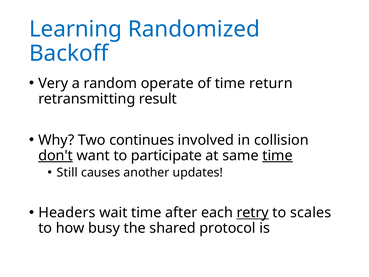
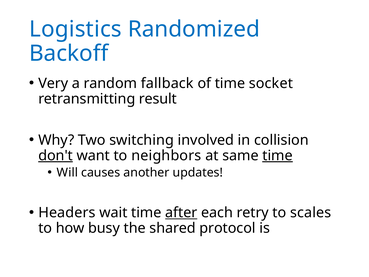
Learning: Learning -> Logistics
operate: operate -> fallback
return: return -> socket
continues: continues -> switching
participate: participate -> neighbors
Still: Still -> Will
after underline: none -> present
retry underline: present -> none
